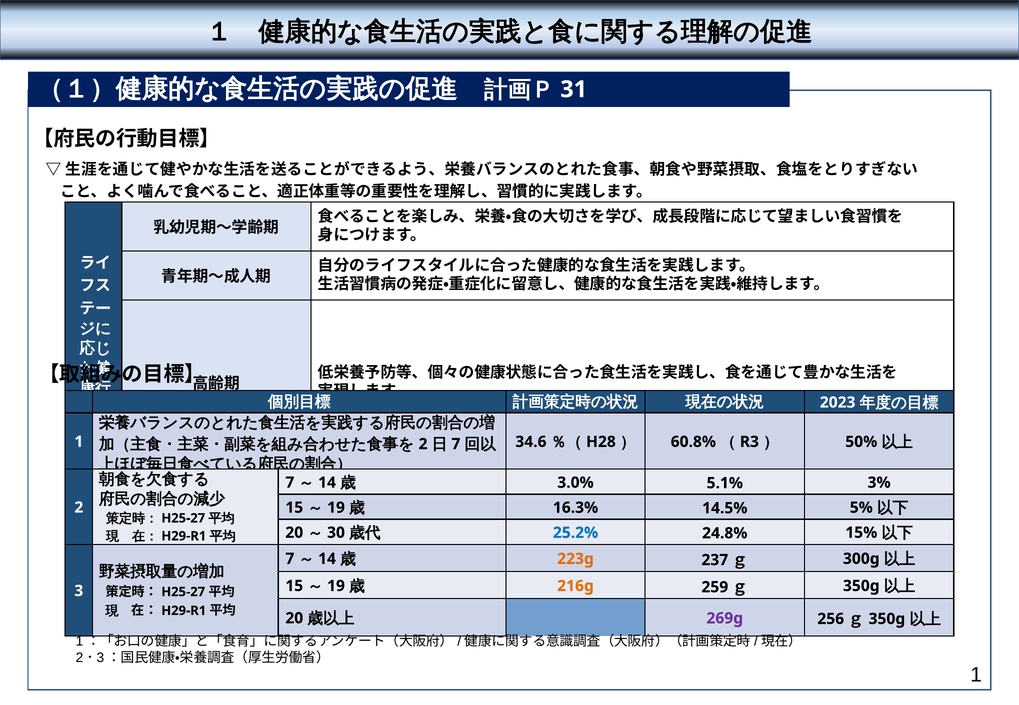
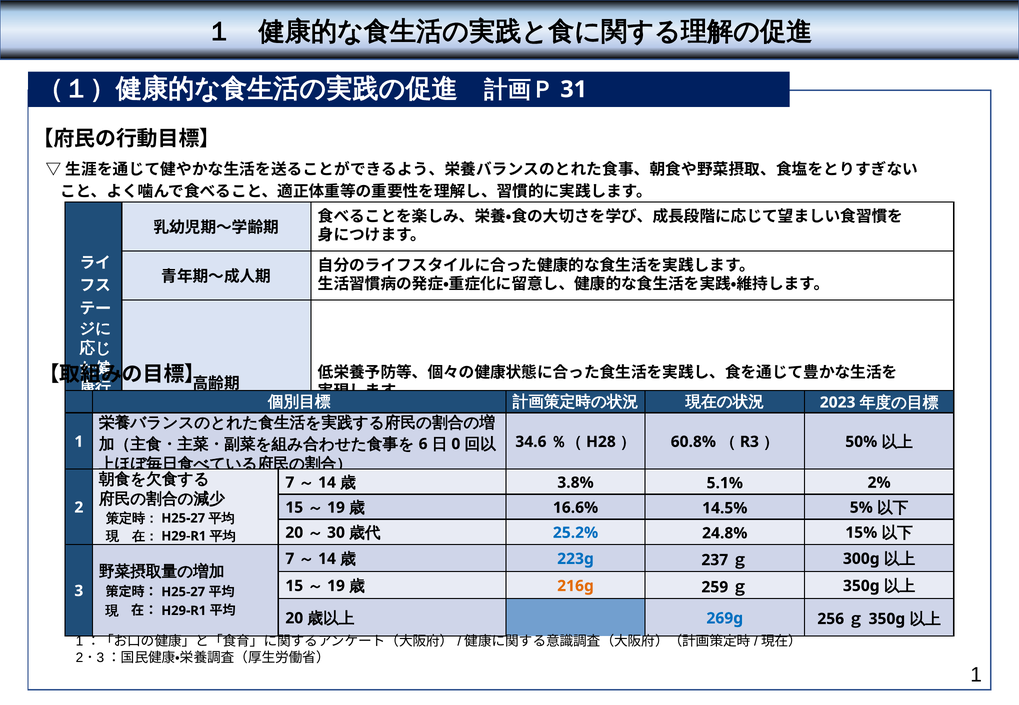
2 at (423, 444): 2 -> 6
7 at (456, 444): 7 -> 0
3.0%: 3.0% -> 3.8%
3%: 3% -> 2%
16.3%: 16.3% -> 16.6%
223g colour: orange -> blue
269g colour: purple -> blue
